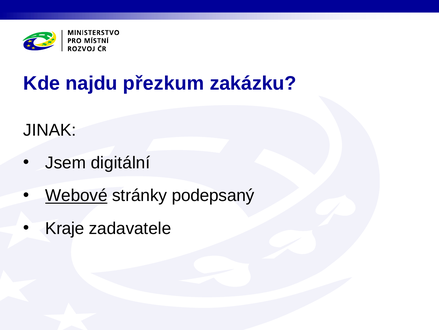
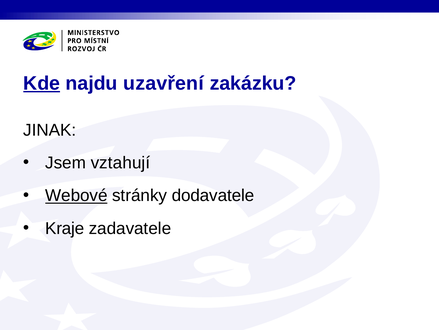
Kde underline: none -> present
přezkum: přezkum -> uzavření
digitální: digitální -> vztahují
podepsaný: podepsaný -> dodavatele
